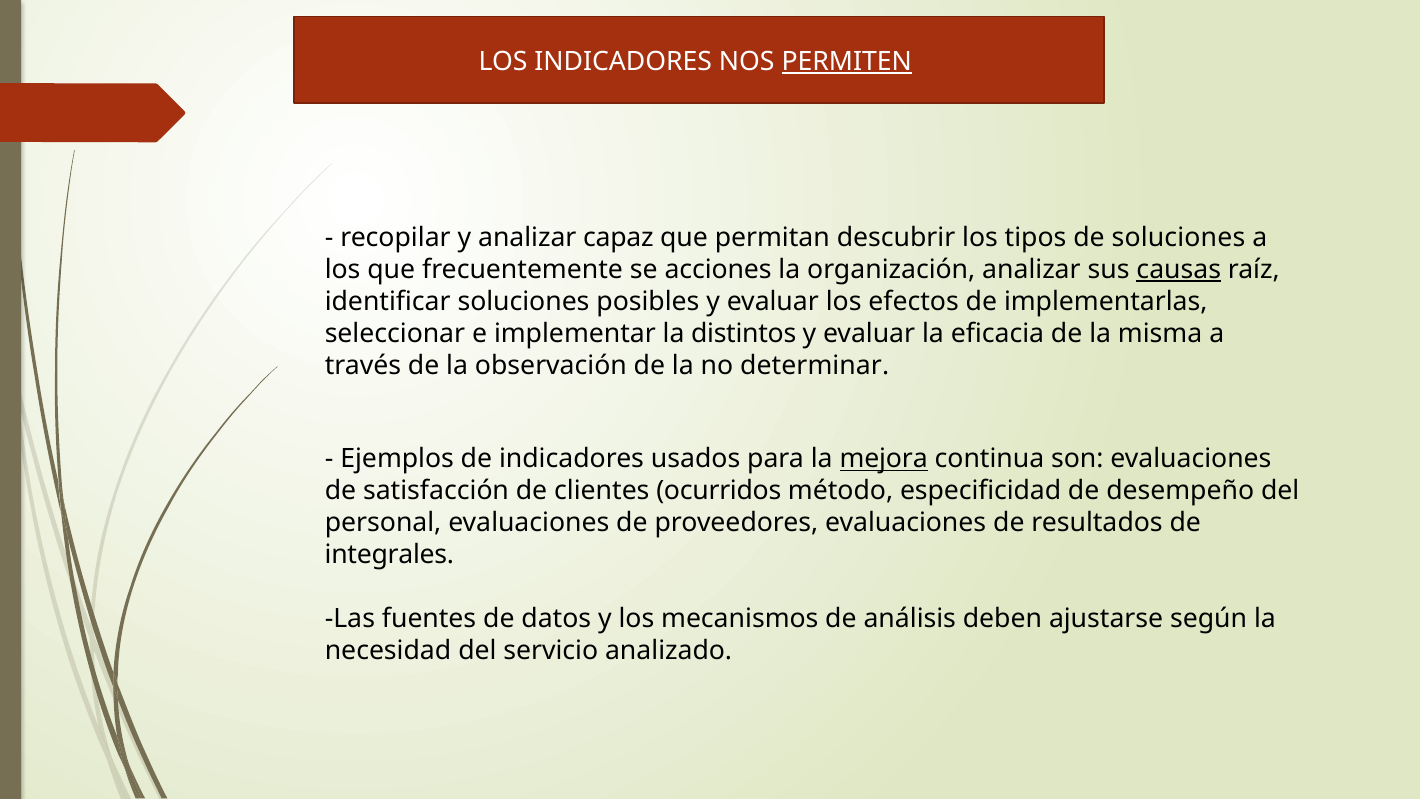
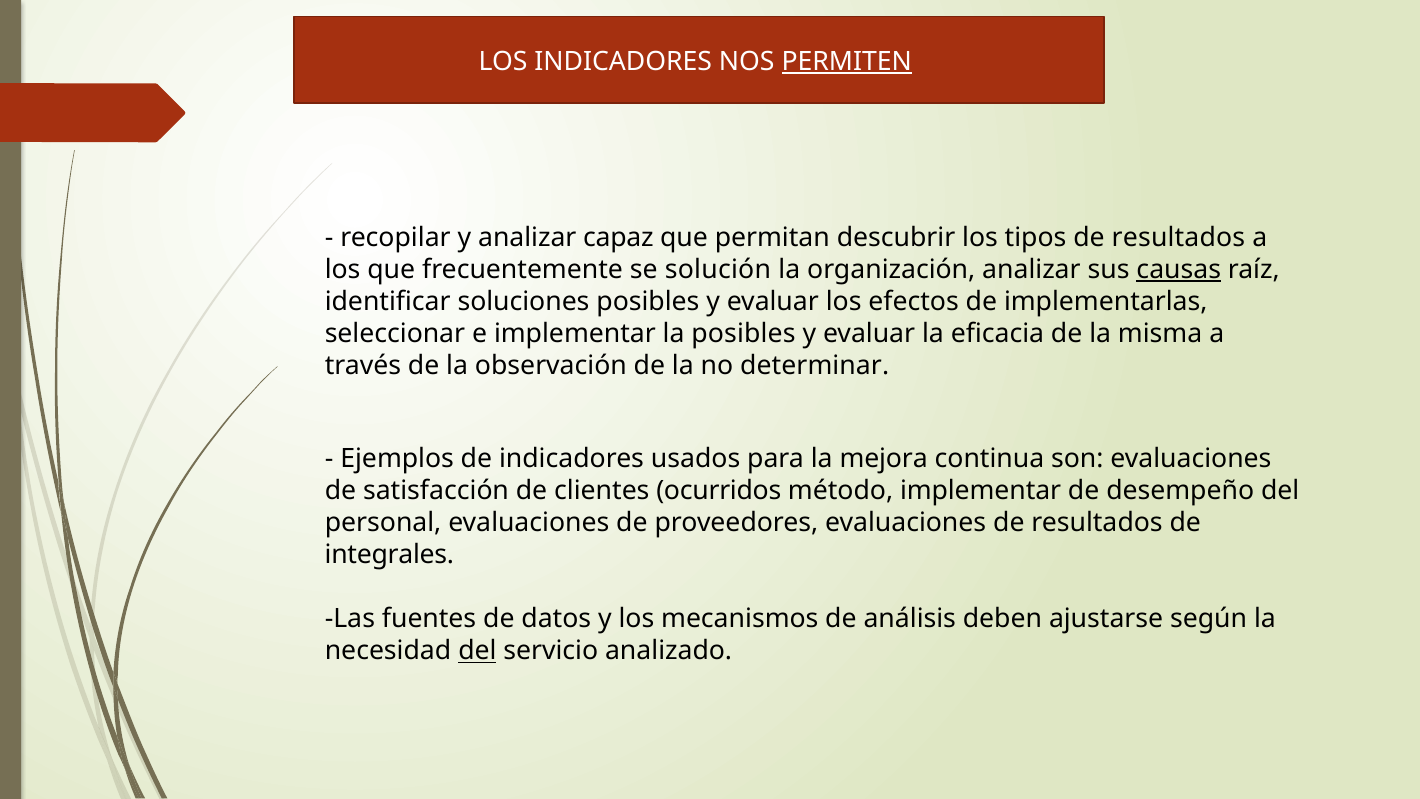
tipos de soluciones: soluciones -> resultados
acciones: acciones -> solución
la distintos: distintos -> posibles
mejora underline: present -> none
método especificidad: especificidad -> implementar
del at (477, 651) underline: none -> present
